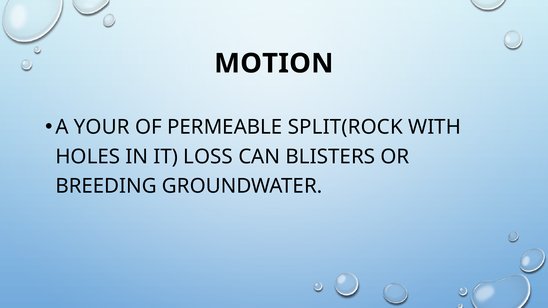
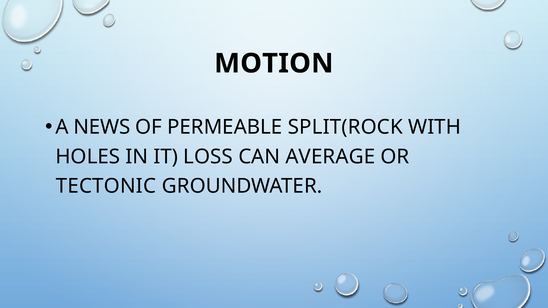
YOUR: YOUR -> NEWS
BLISTERS: BLISTERS -> AVERAGE
BREEDING: BREEDING -> TECTONIC
